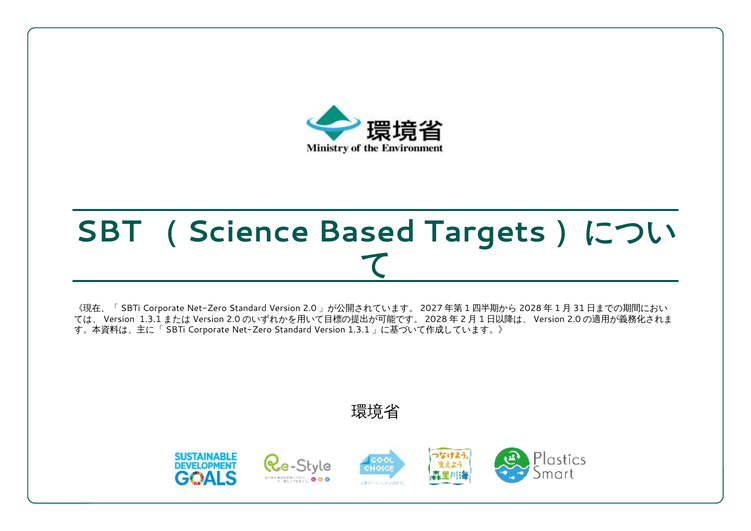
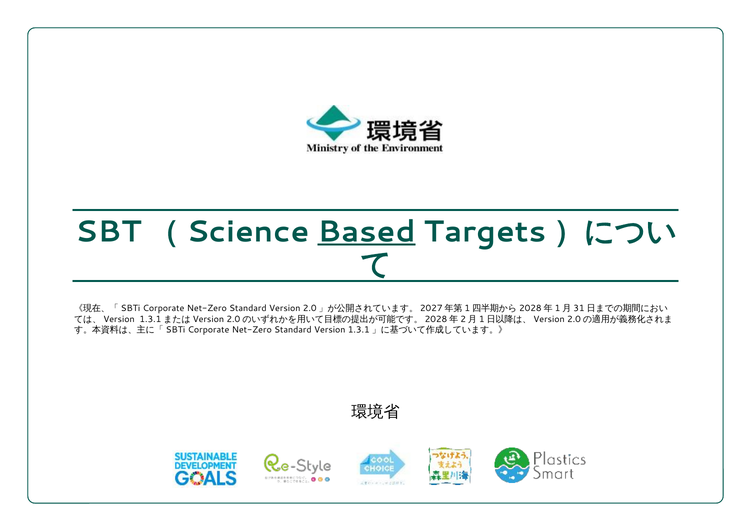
Based underline: none -> present
